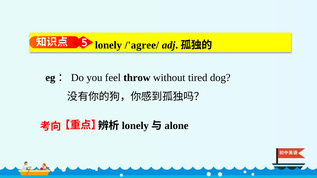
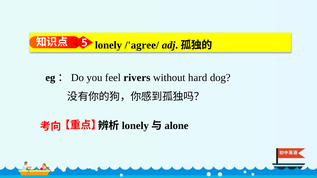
throw: throw -> rivers
tired: tired -> hard
